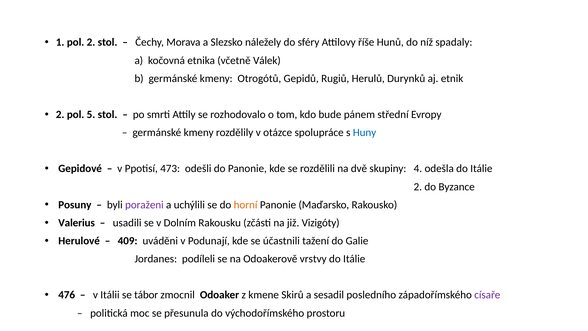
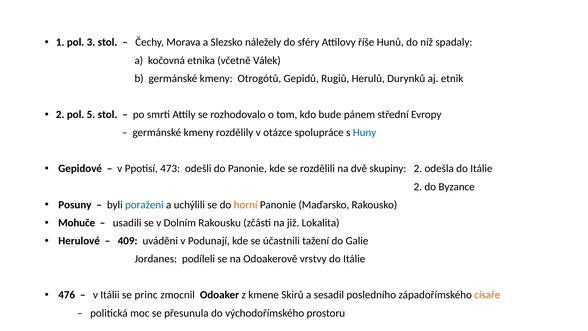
pol 2: 2 -> 3
skupiny 4: 4 -> 2
poraženi colour: purple -> blue
Valerius: Valerius -> Mohuče
Vizigóty: Vizigóty -> Lokalita
tábor: tábor -> princ
císaře colour: purple -> orange
